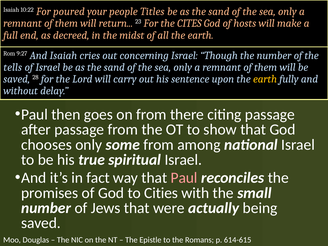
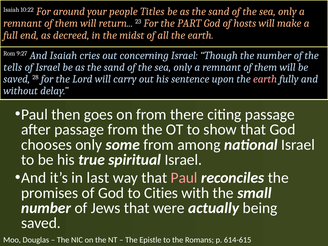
poured: poured -> around
CITES: CITES -> PART
earth at (265, 79) colour: yellow -> pink
fact: fact -> last
